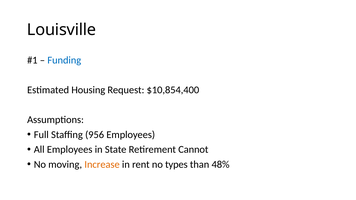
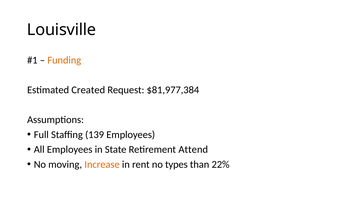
Funding colour: blue -> orange
Housing: Housing -> Created
$10,854,400: $10,854,400 -> $81,977,384
956: 956 -> 139
Cannot: Cannot -> Attend
48%: 48% -> 22%
